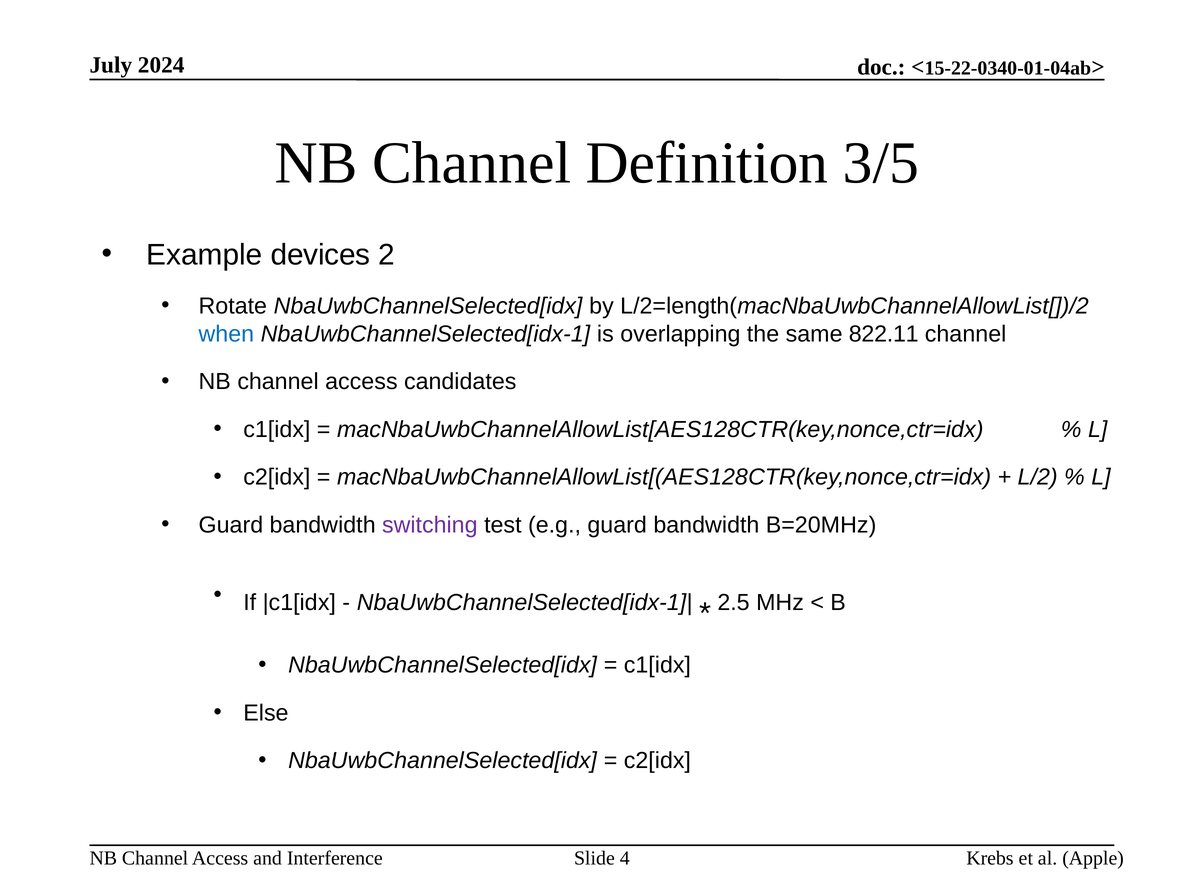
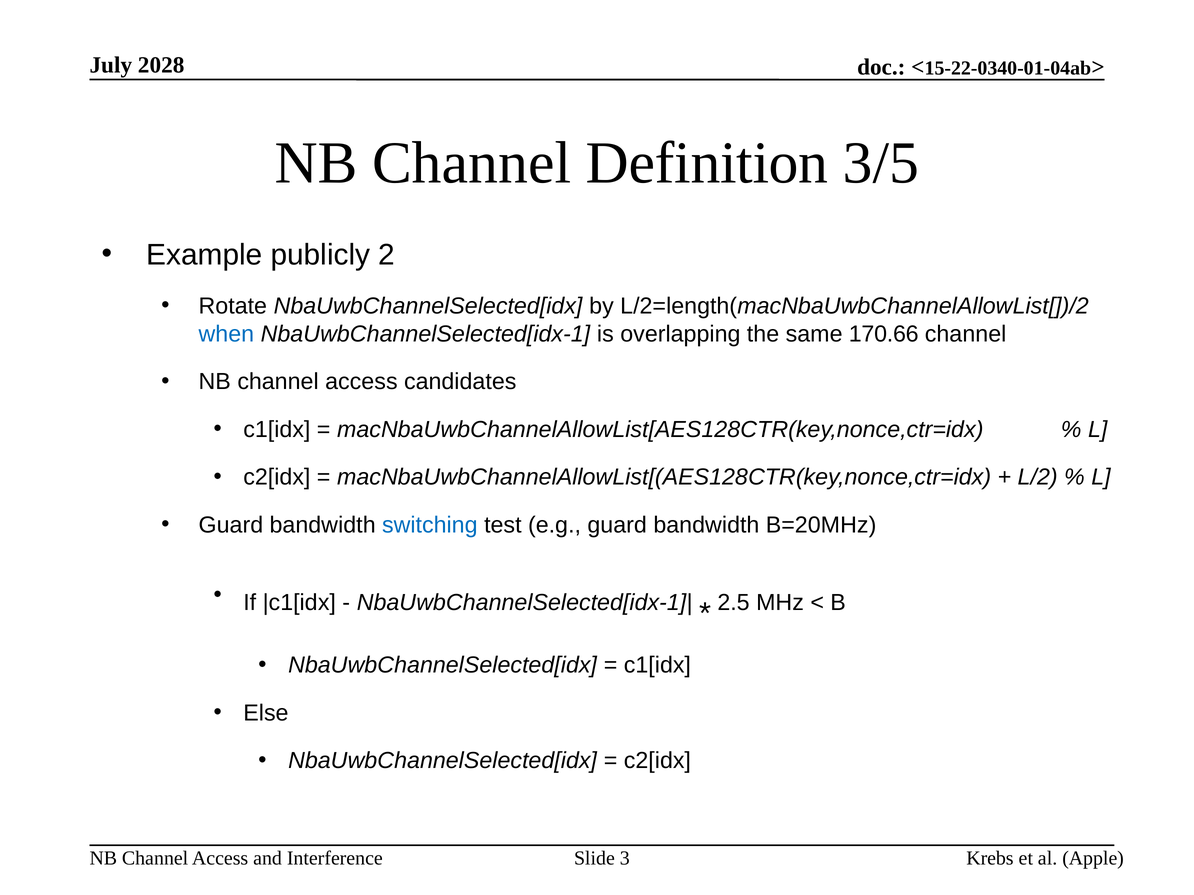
2024: 2024 -> 2028
devices: devices -> publicly
822.11: 822.11 -> 170.66
switching colour: purple -> blue
4: 4 -> 3
